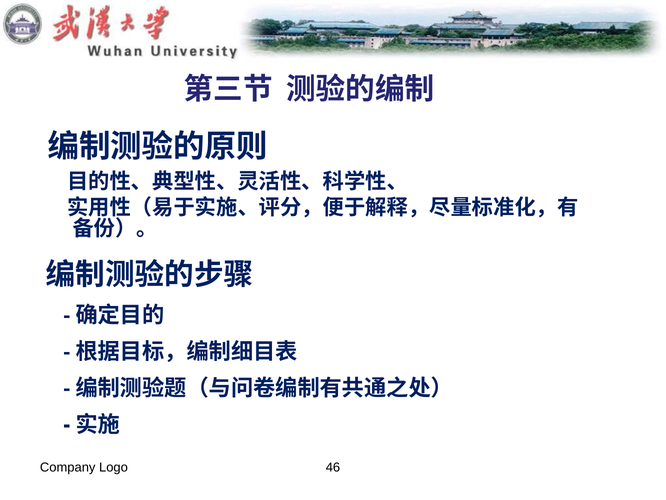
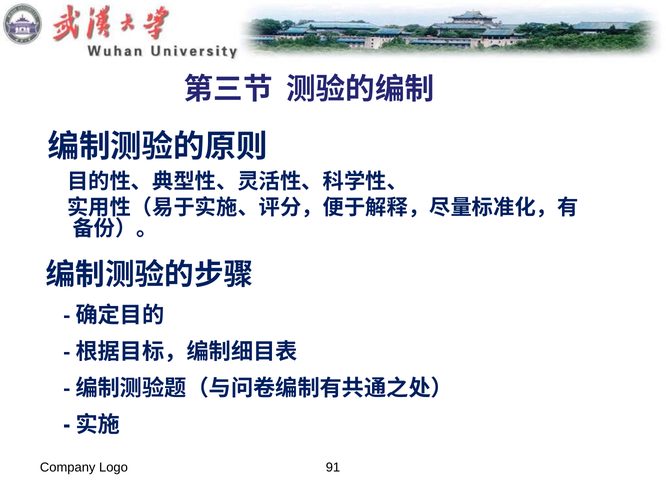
46: 46 -> 91
